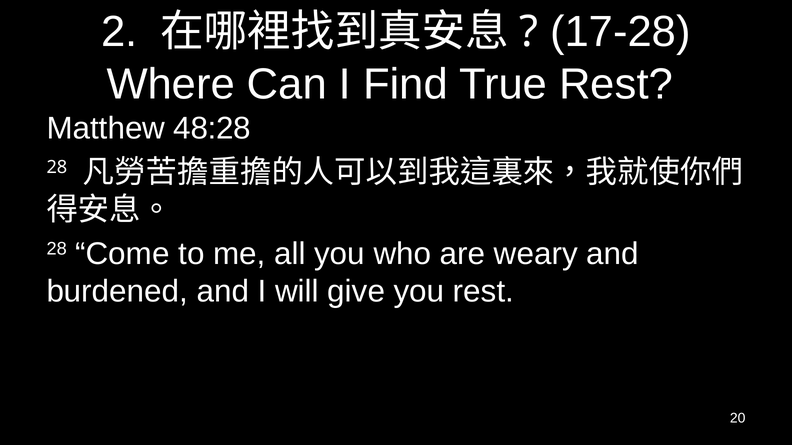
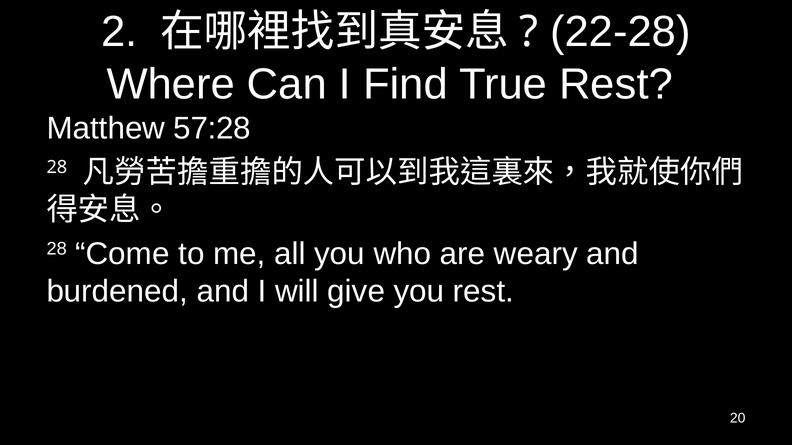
17-28: 17-28 -> 22-28
48:28: 48:28 -> 57:28
